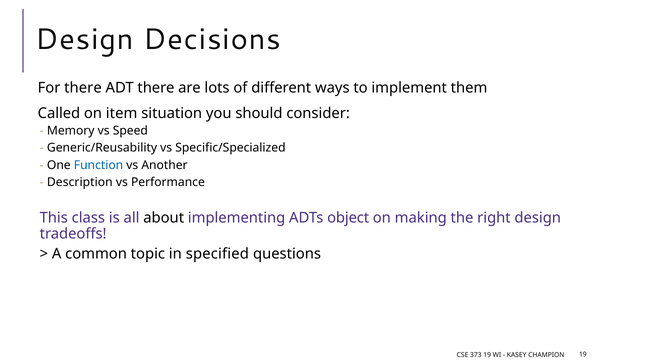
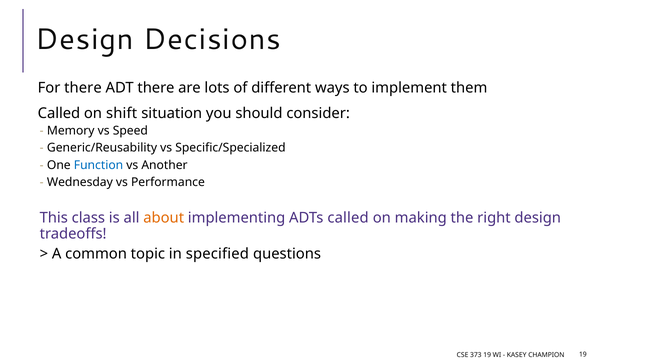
item: item -> shift
Description: Description -> Wednesday
about colour: black -> orange
ADTs object: object -> called
